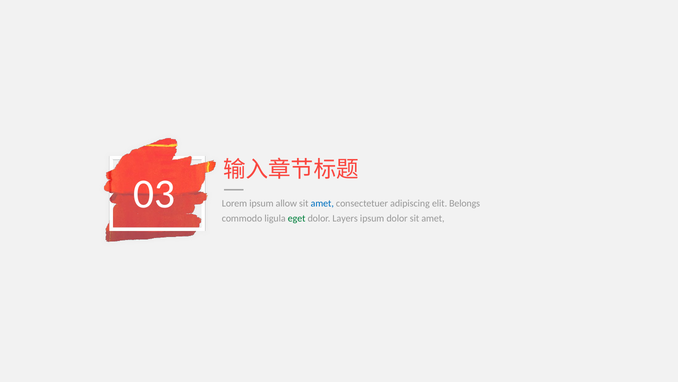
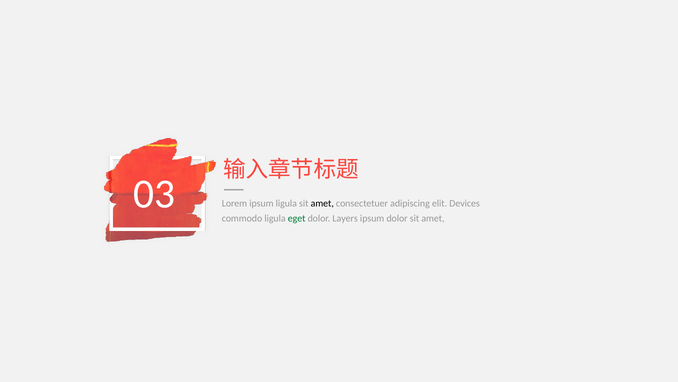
ipsum allow: allow -> ligula
amet at (322, 203) colour: blue -> black
Belongs: Belongs -> Devices
